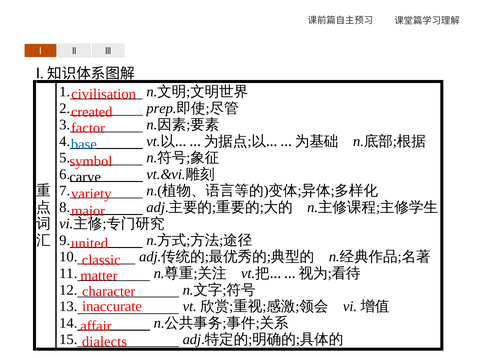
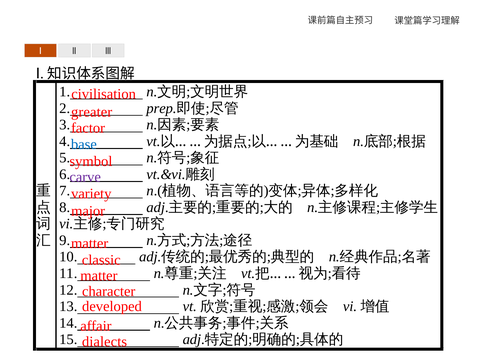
created: created -> greater
carve colour: black -> purple
united at (90, 244): united -> matter
inaccurate: inaccurate -> developed
